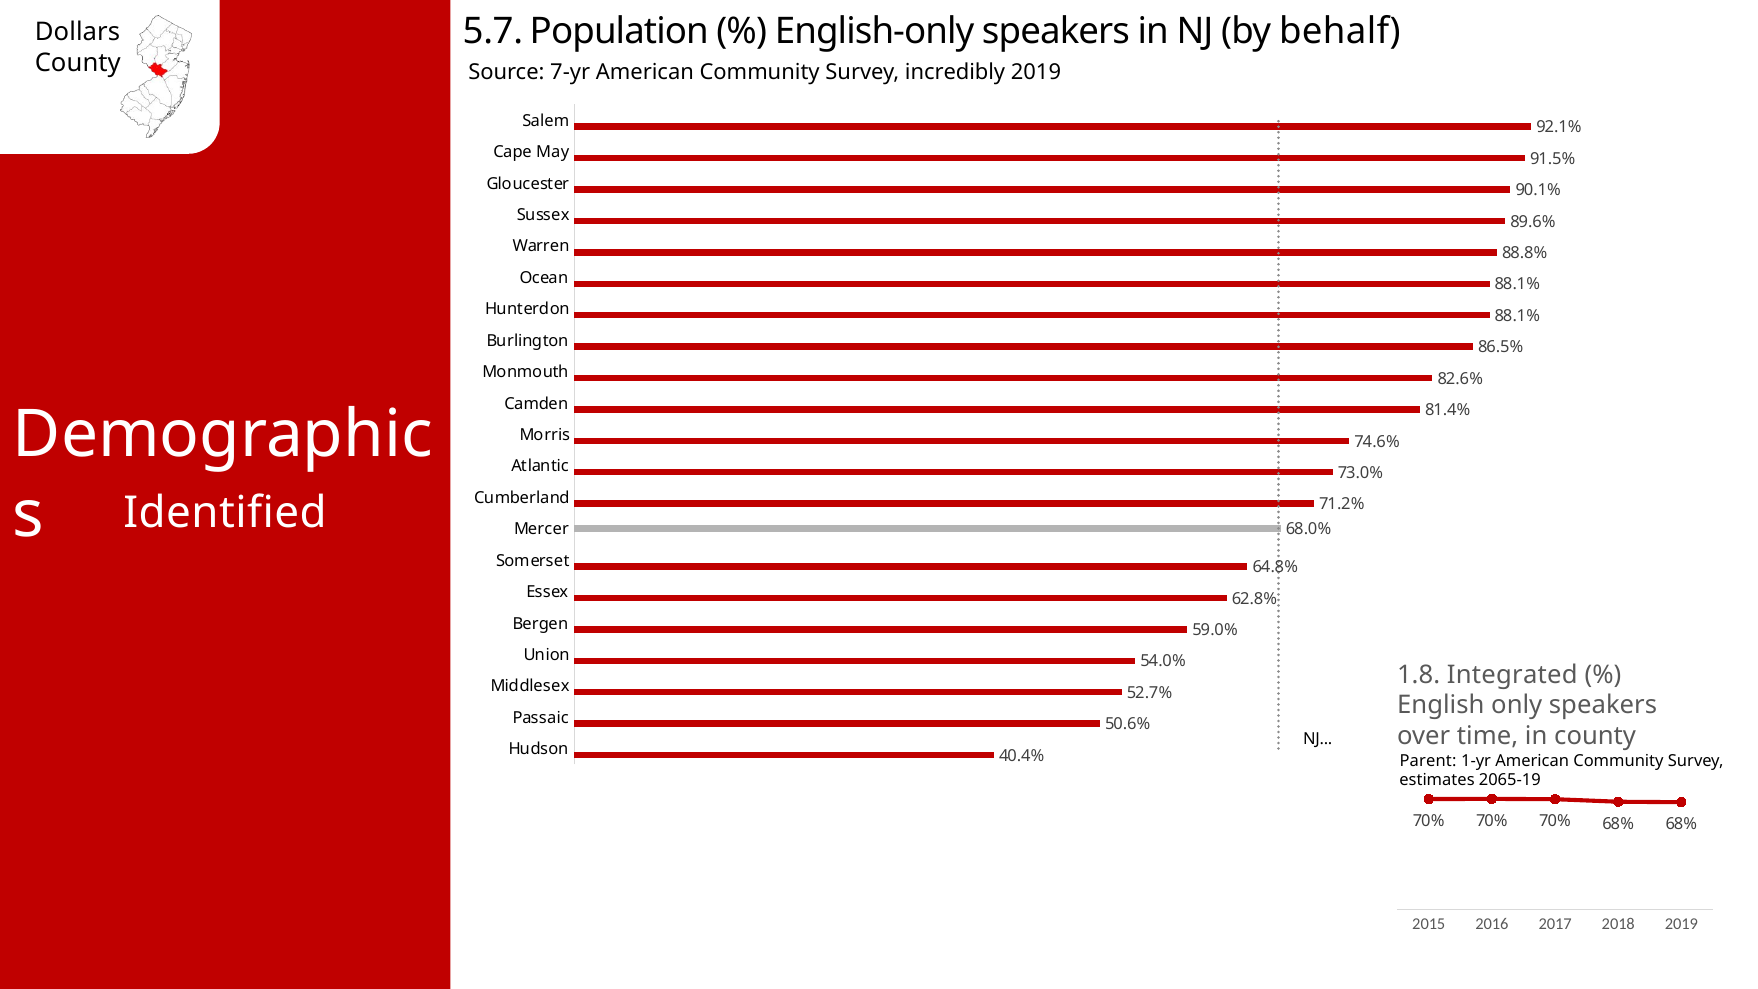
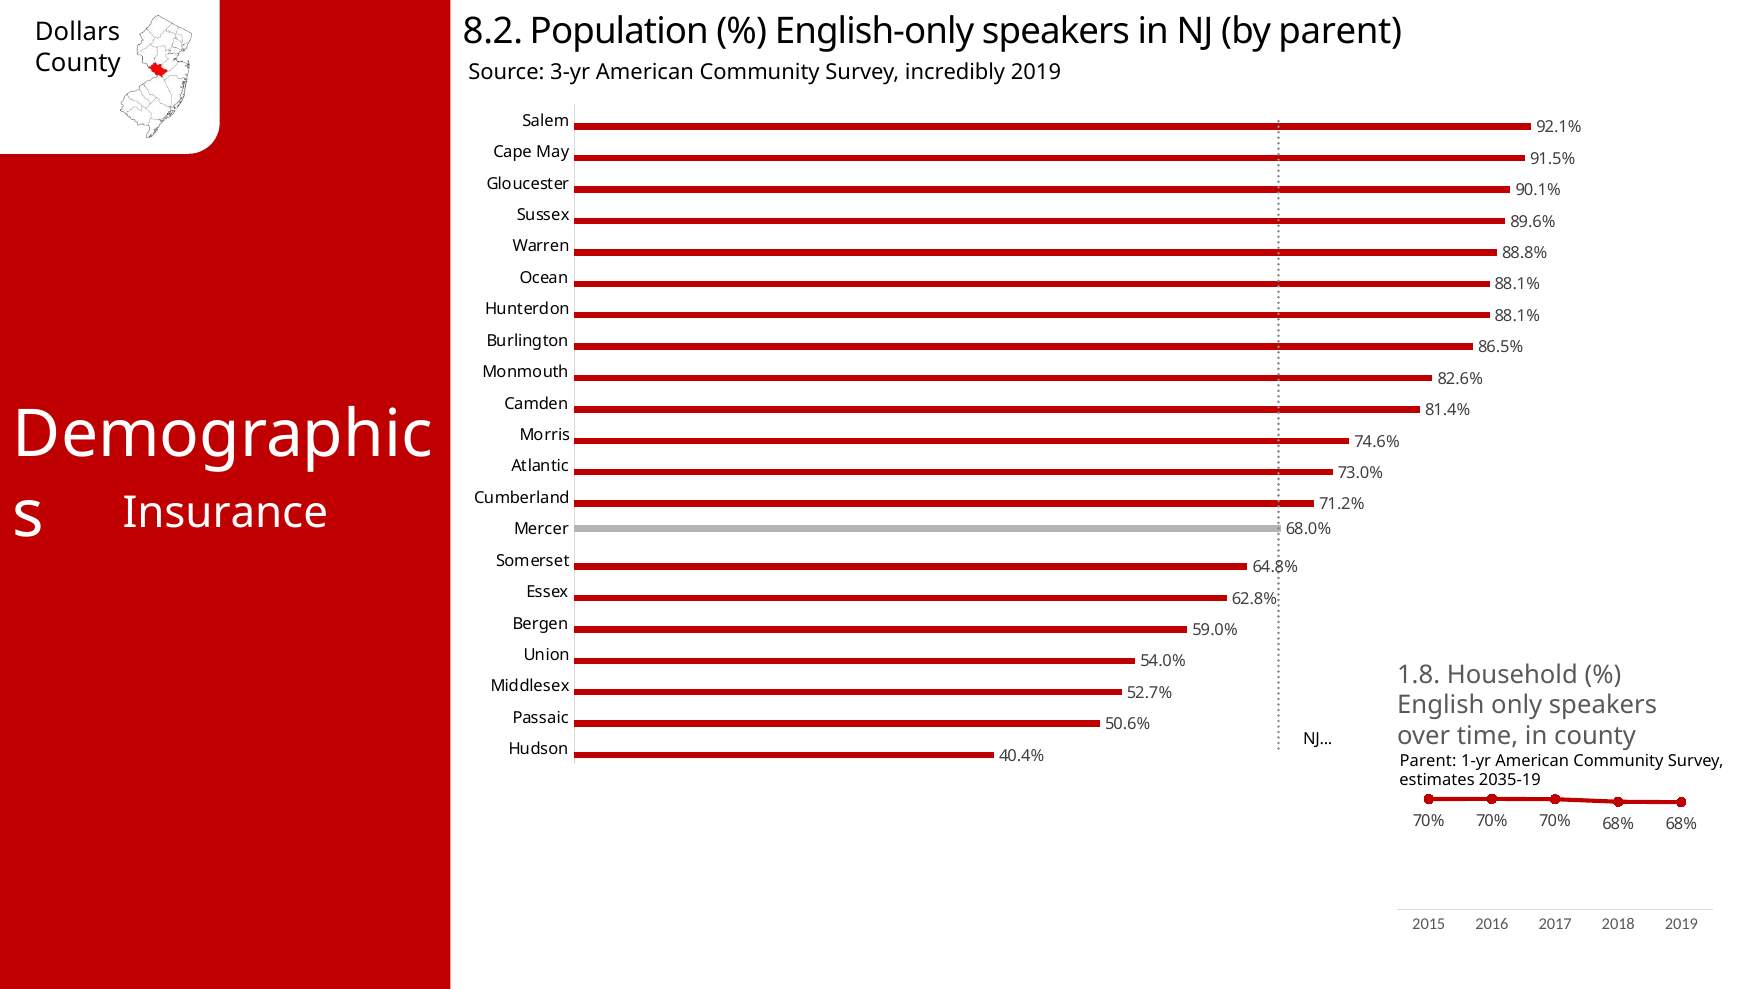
5.7: 5.7 -> 8.2
by behalf: behalf -> parent
7-yr: 7-yr -> 3-yr
Identified: Identified -> Insurance
Integrated: Integrated -> Household
2065-19: 2065-19 -> 2035-19
